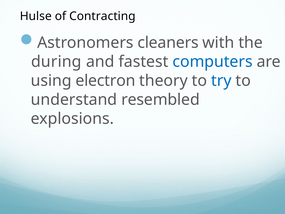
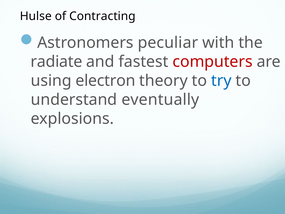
cleaners: cleaners -> peculiar
during: during -> radiate
computers colour: blue -> red
resembled: resembled -> eventually
